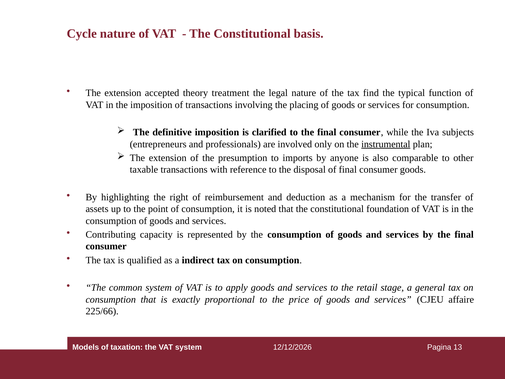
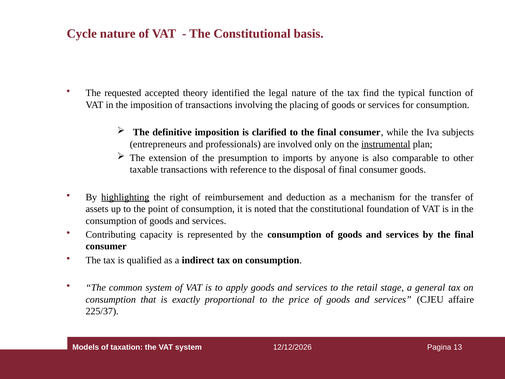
extension at (123, 93): extension -> requested
treatment: treatment -> identified
highlighting underline: none -> present
225/66: 225/66 -> 225/37
